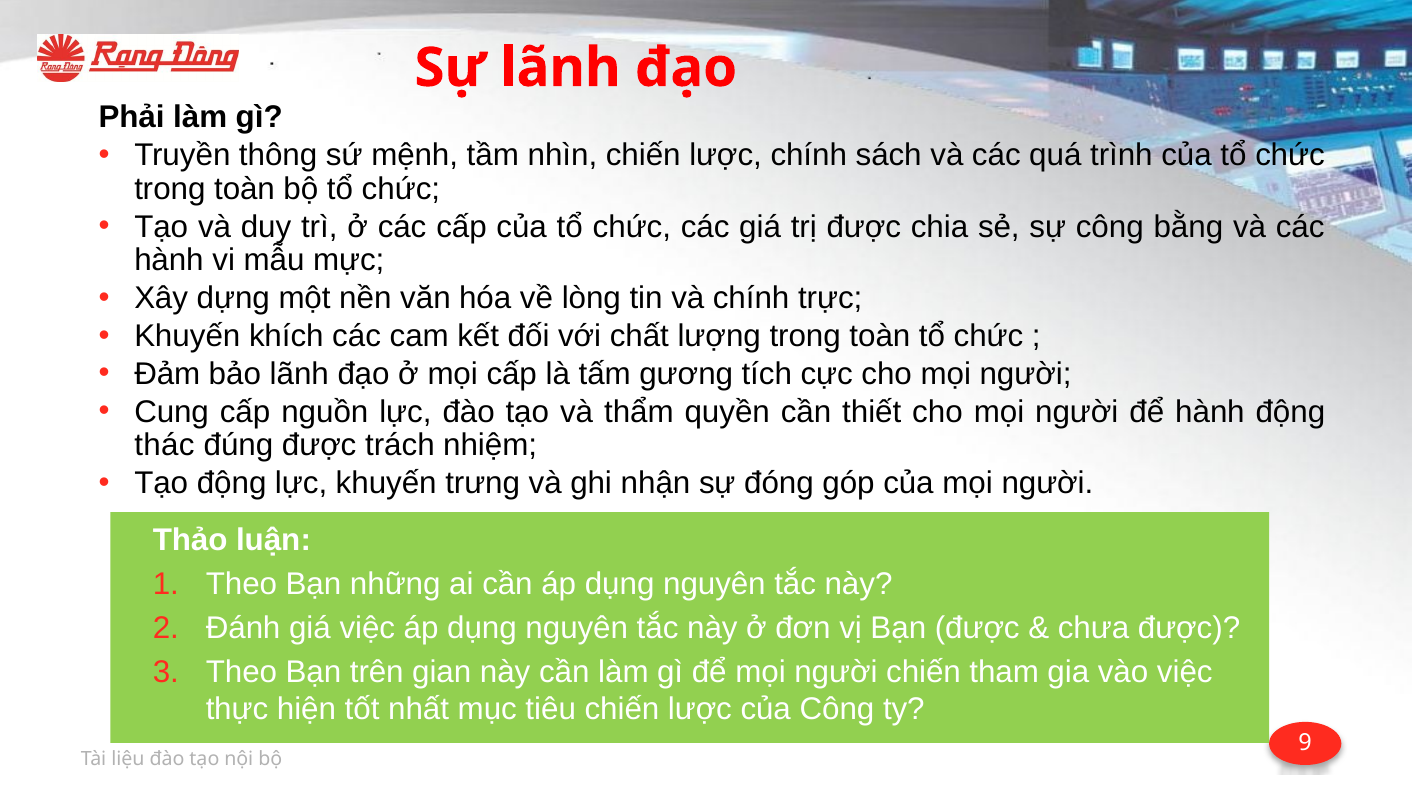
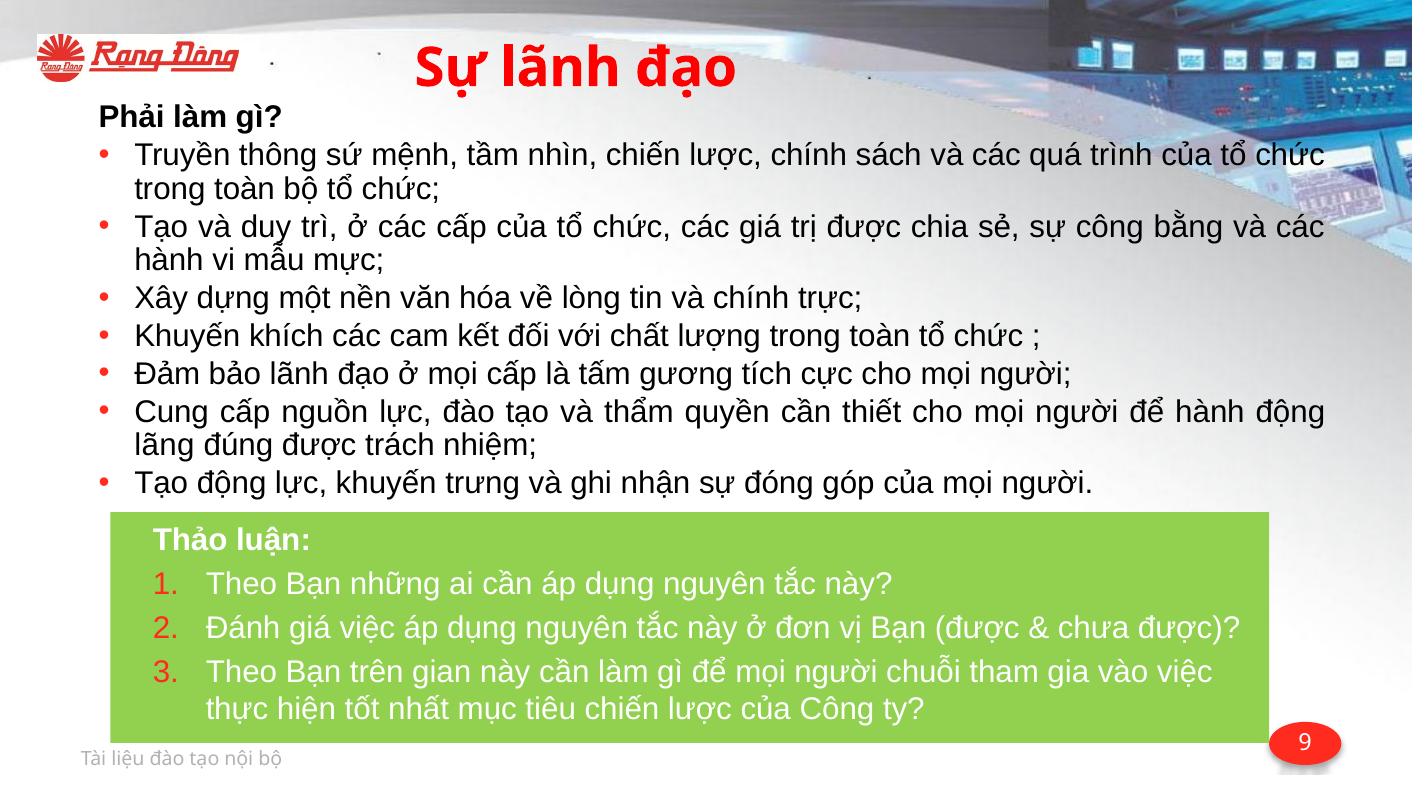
thác: thác -> lãng
người chiến: chiến -> chuỗi
